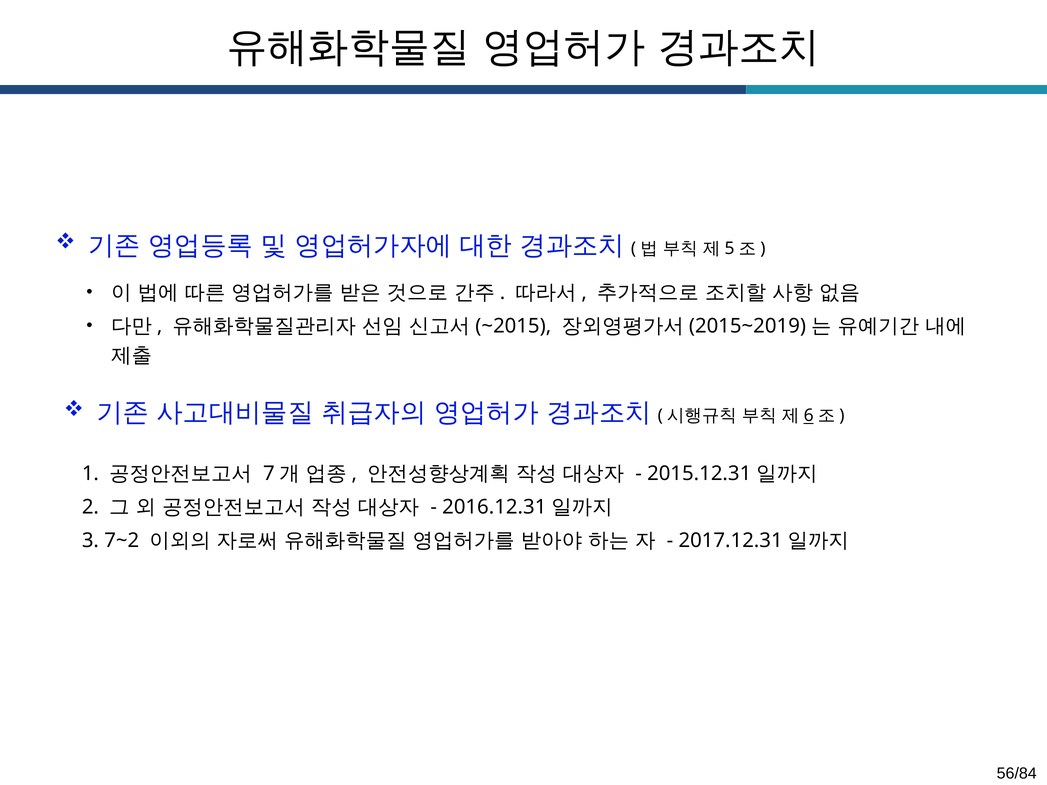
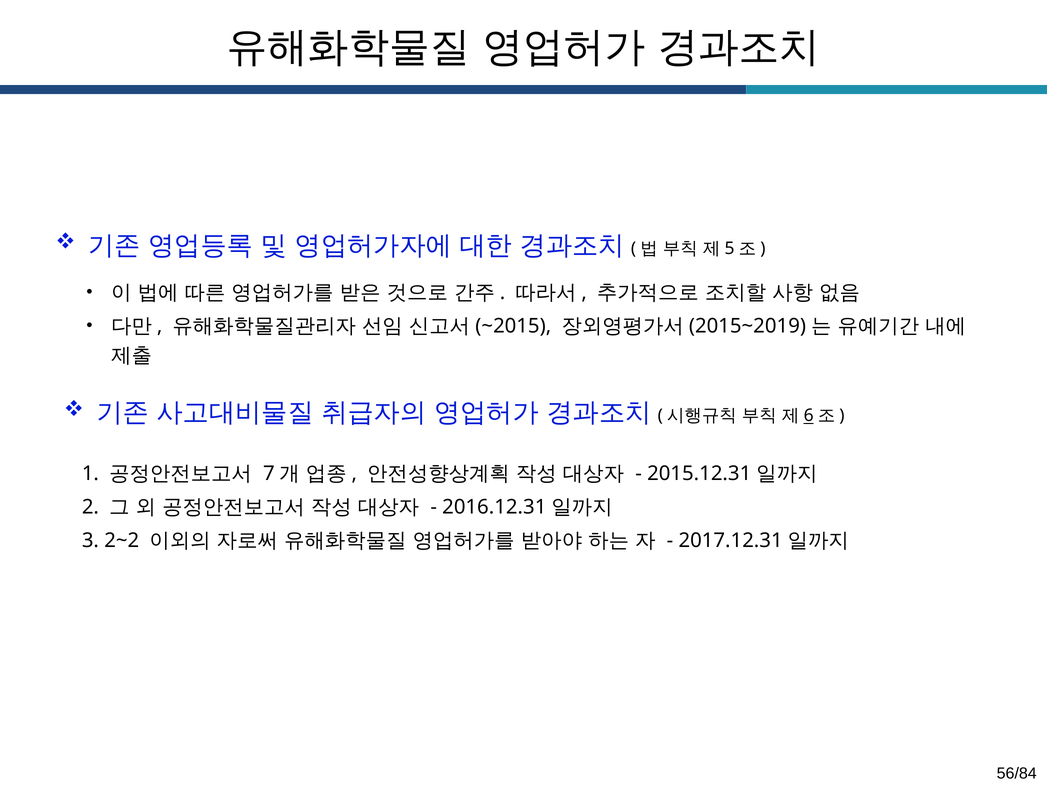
7~2: 7~2 -> 2~2
